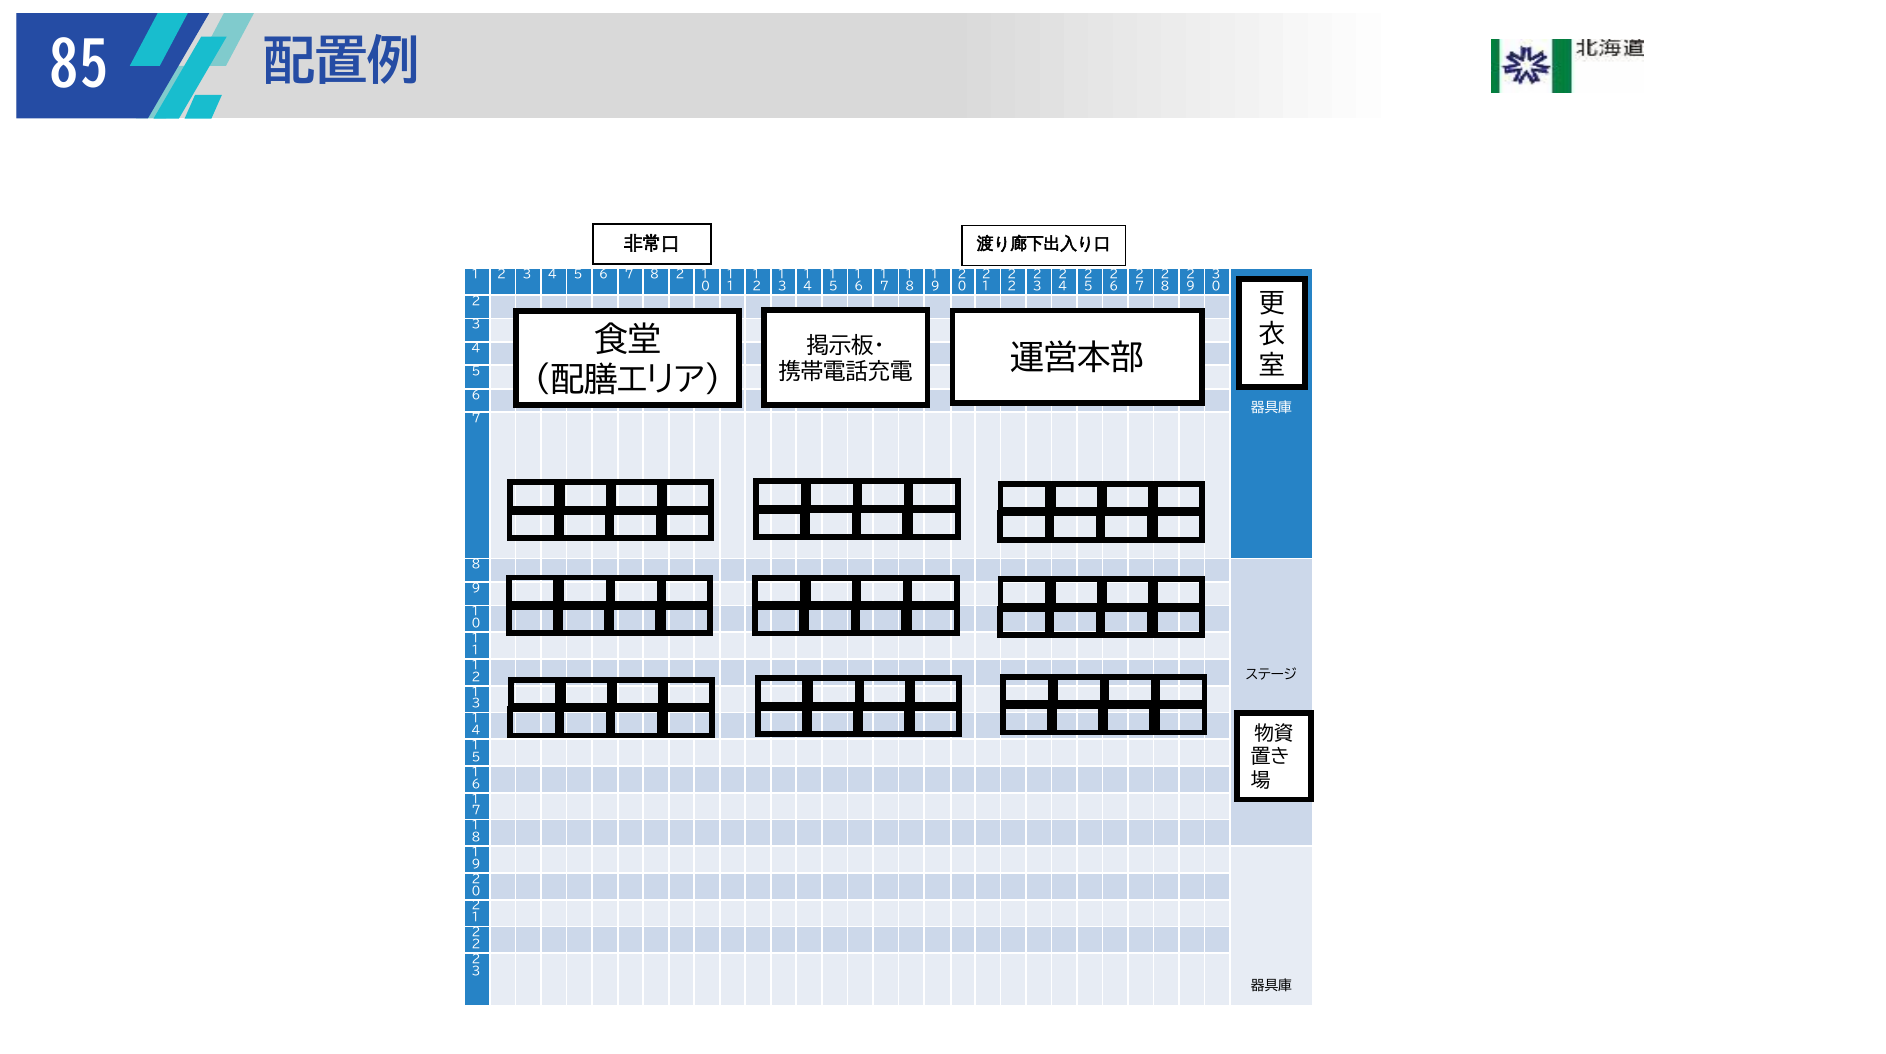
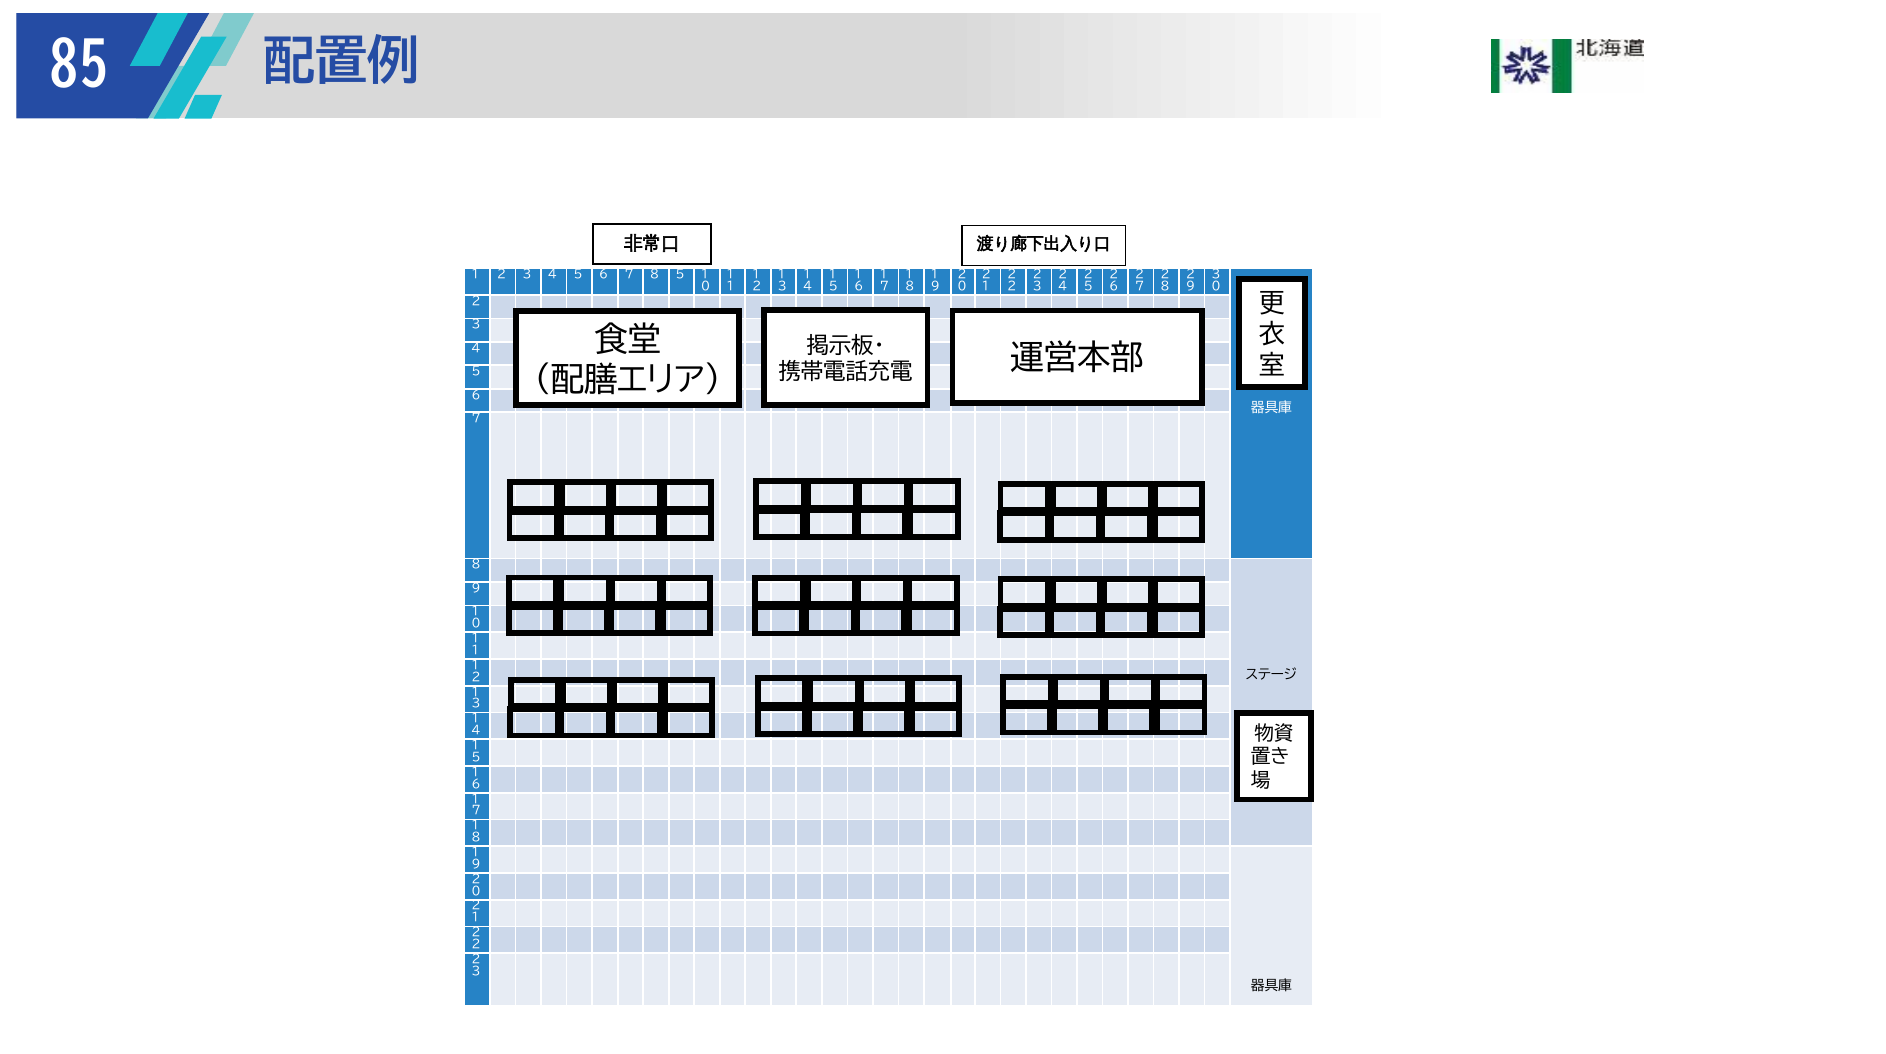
7 8 2: 2 -> 5
